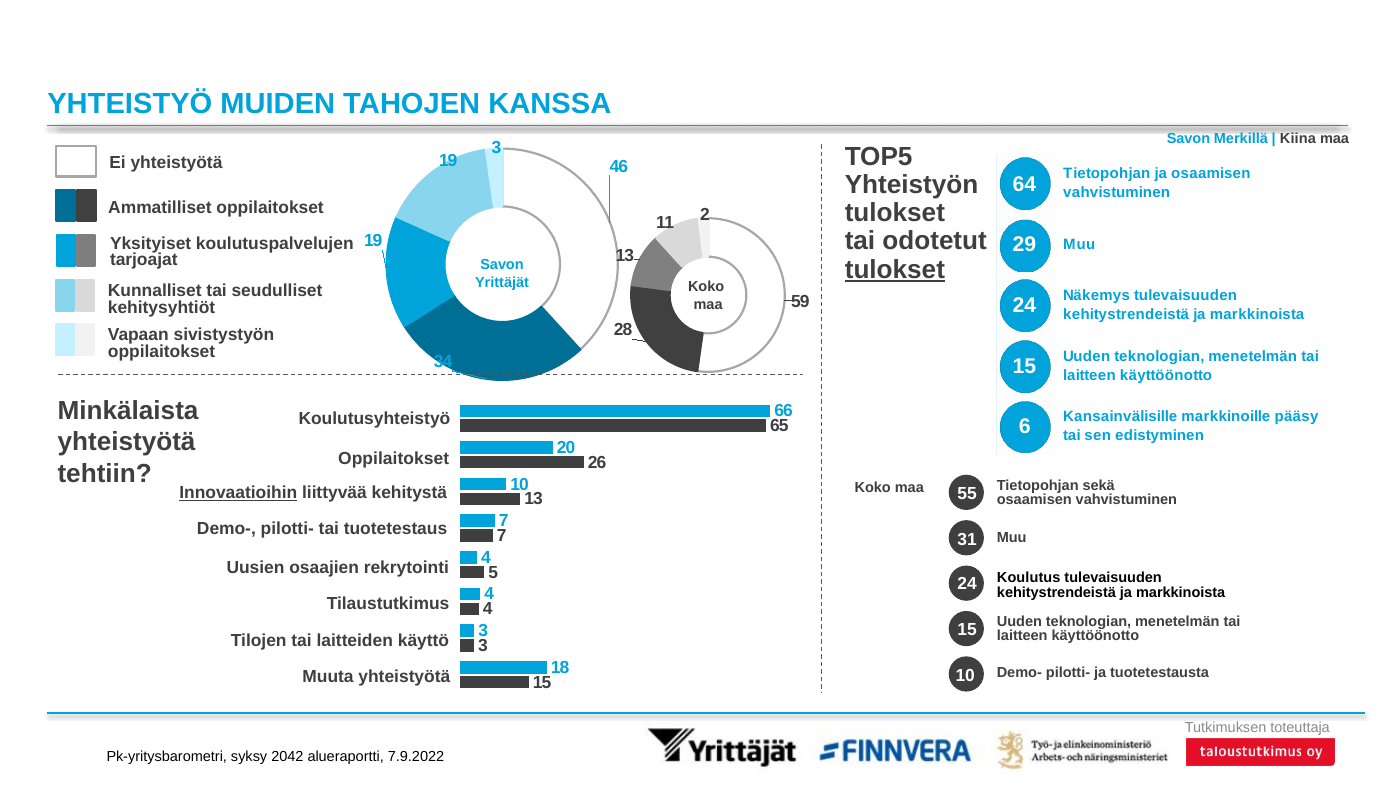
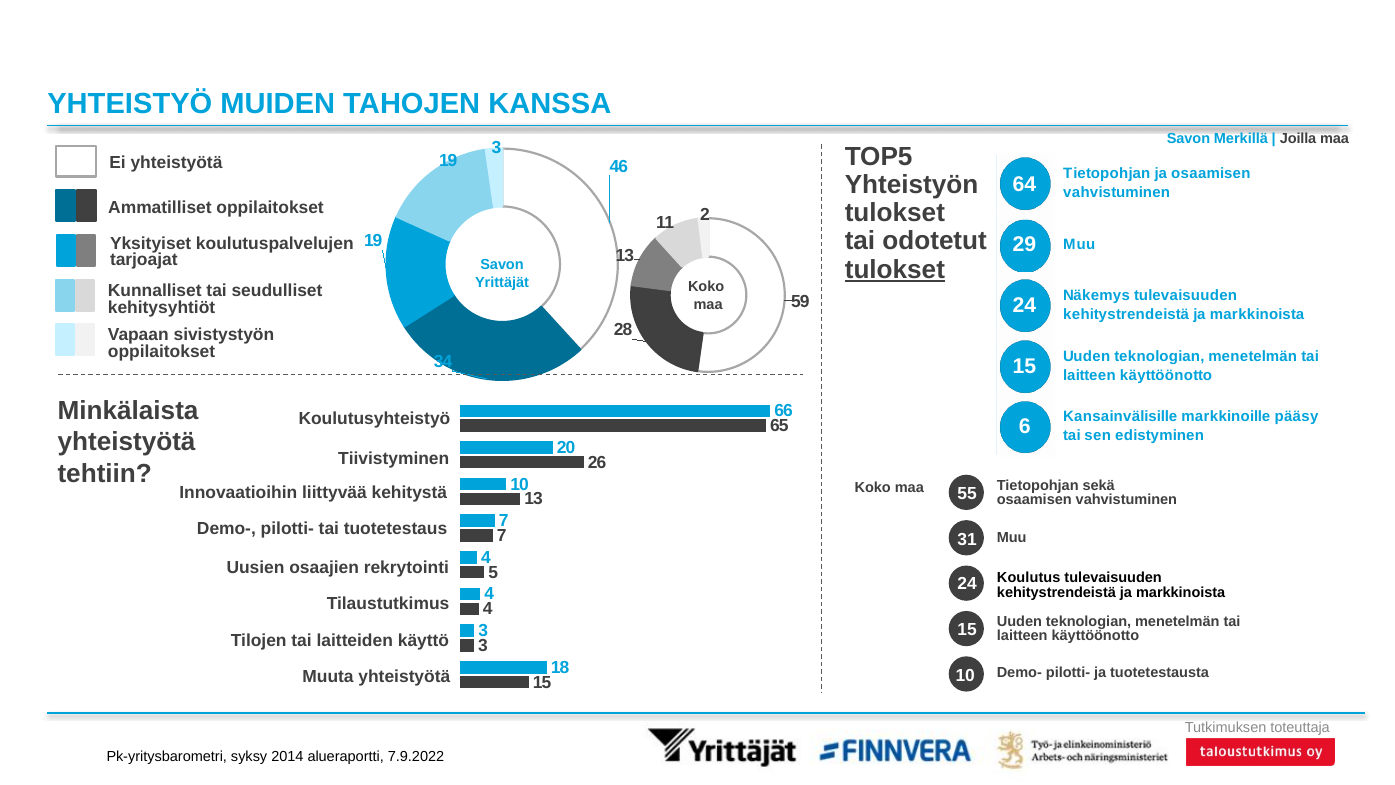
Kiina: Kiina -> Joilla
Oppilaitokset at (394, 459): Oppilaitokset -> Tiivistyminen
Innovaatioihin underline: present -> none
2042: 2042 -> 2014
